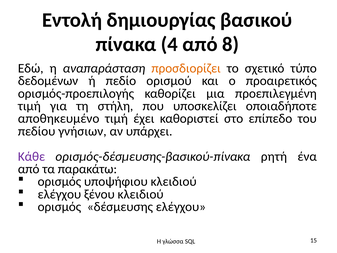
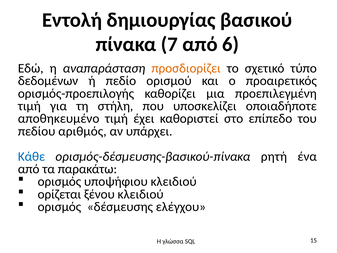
4: 4 -> 7
8: 8 -> 6
γνήσιων: γνήσιων -> αριθμός
Κάθε colour: purple -> blue
ελέγχου at (59, 194): ελέγχου -> ορίζεται
